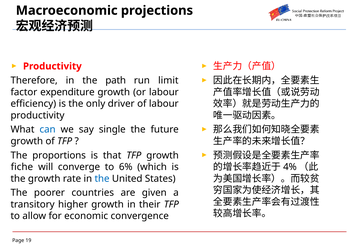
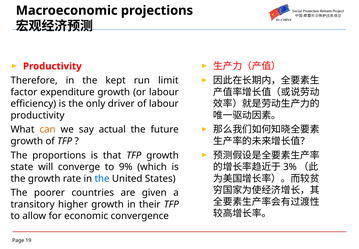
path: path -> kept
can colour: blue -> orange
single: single -> actual
4%: 4% -> 3%
fiche: fiche -> state
6%: 6% -> 9%
